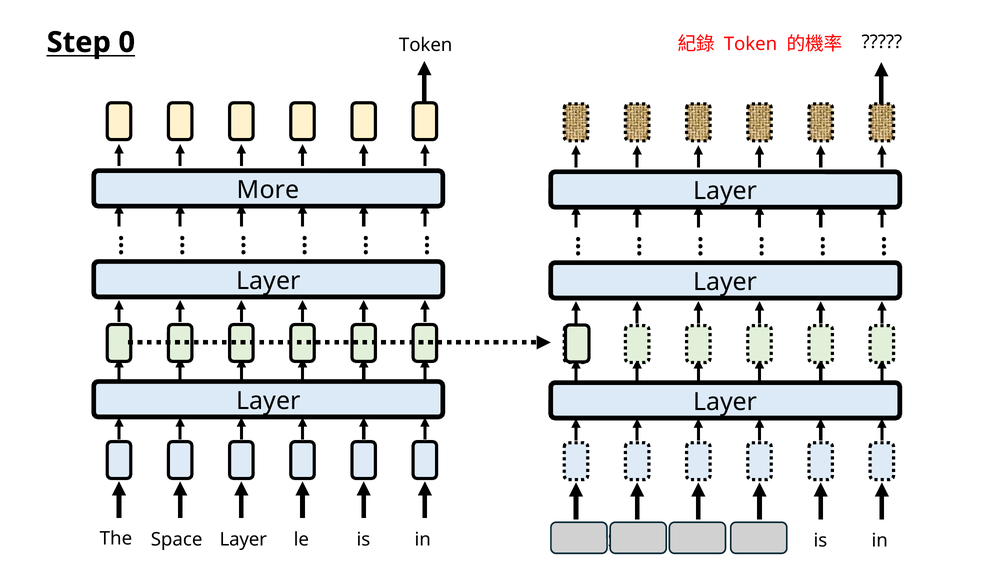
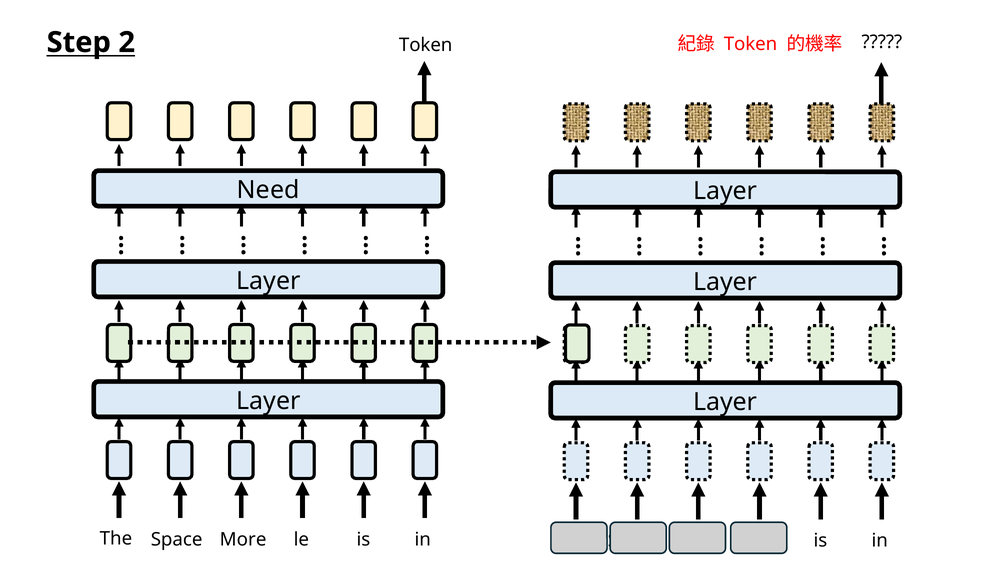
0: 0 -> 2
More at (268, 190): More -> Need
Space Layer: Layer -> More
